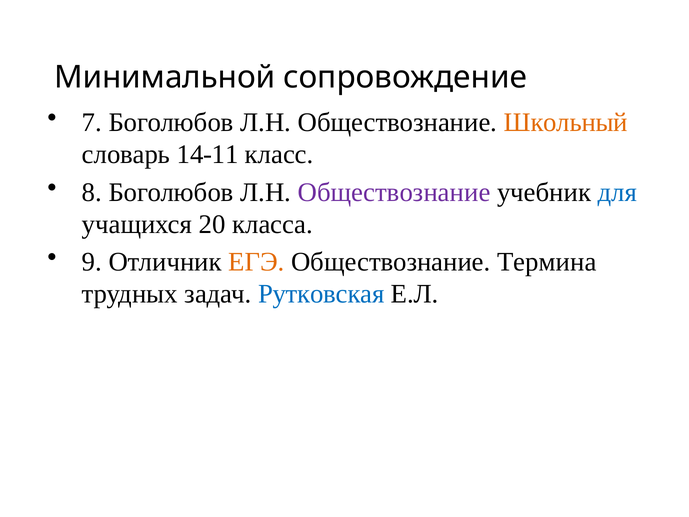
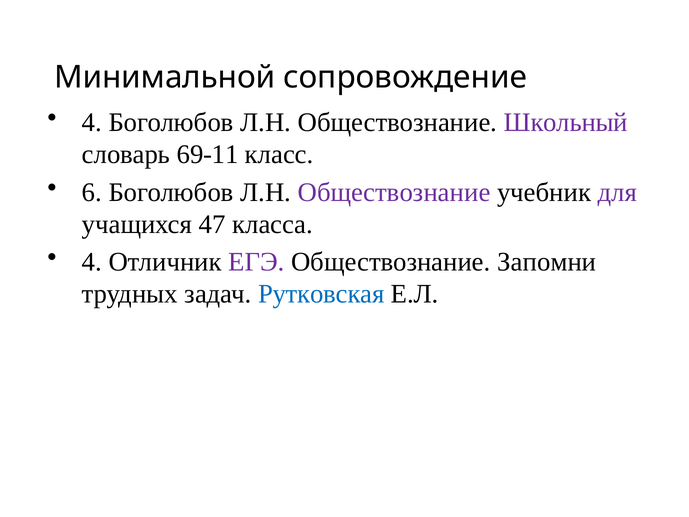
7 at (92, 122): 7 -> 4
Школьный colour: orange -> purple
14-11: 14-11 -> 69-11
8: 8 -> 6
для colour: blue -> purple
20: 20 -> 47
9 at (92, 262): 9 -> 4
ЕГЭ colour: orange -> purple
Термина: Термина -> Запомни
